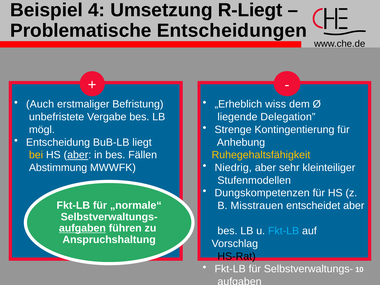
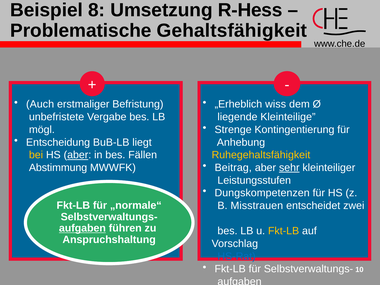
4: 4 -> 8
R-Liegt: R-Liegt -> R-Hess
Entscheidungen: Entscheidungen -> Gehaltsfähigkeit
Delegation: Delegation -> Kleinteilige
Niedrig: Niedrig -> Beitrag
sehr underline: none -> present
Stufenmodellen: Stufenmodellen -> Leistungsstufen
entscheidet aber: aber -> zwei
Fkt-LB at (284, 231) colour: light blue -> yellow
HS-Rat colour: black -> blue
